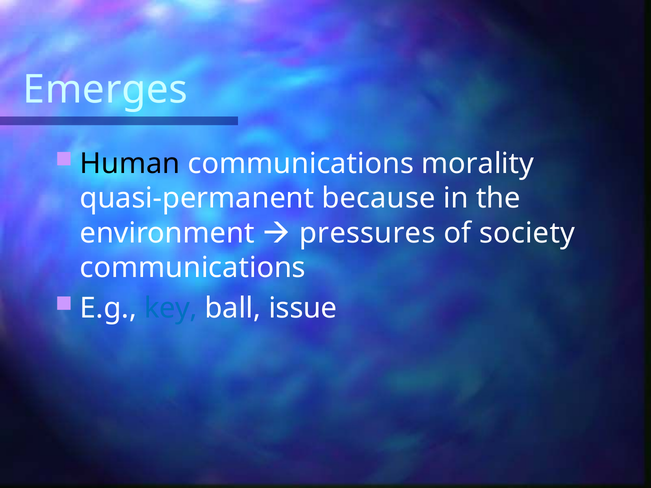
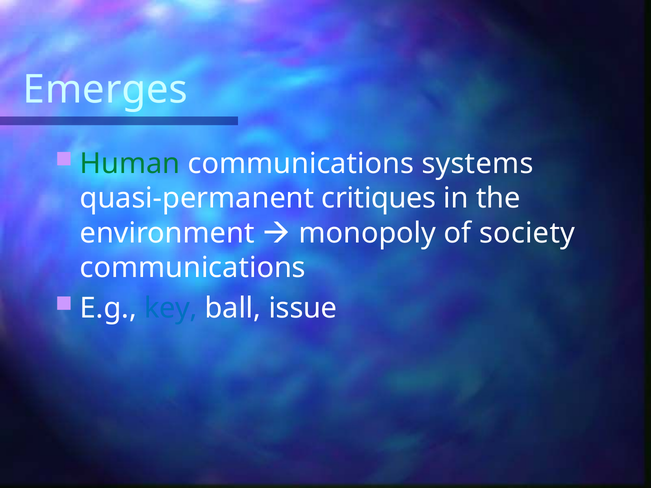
Human colour: black -> green
morality: morality -> systems
because: because -> critiques
pressures: pressures -> monopoly
